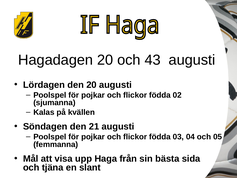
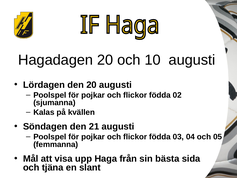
43: 43 -> 10
